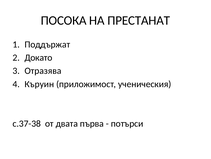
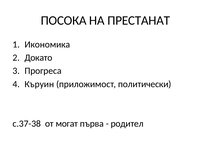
Поддържат: Поддържат -> Икономика
Отразява: Отразява -> Прогреса
ученическия: ученическия -> политически
двата: двата -> могат
потърси: потърси -> родител
